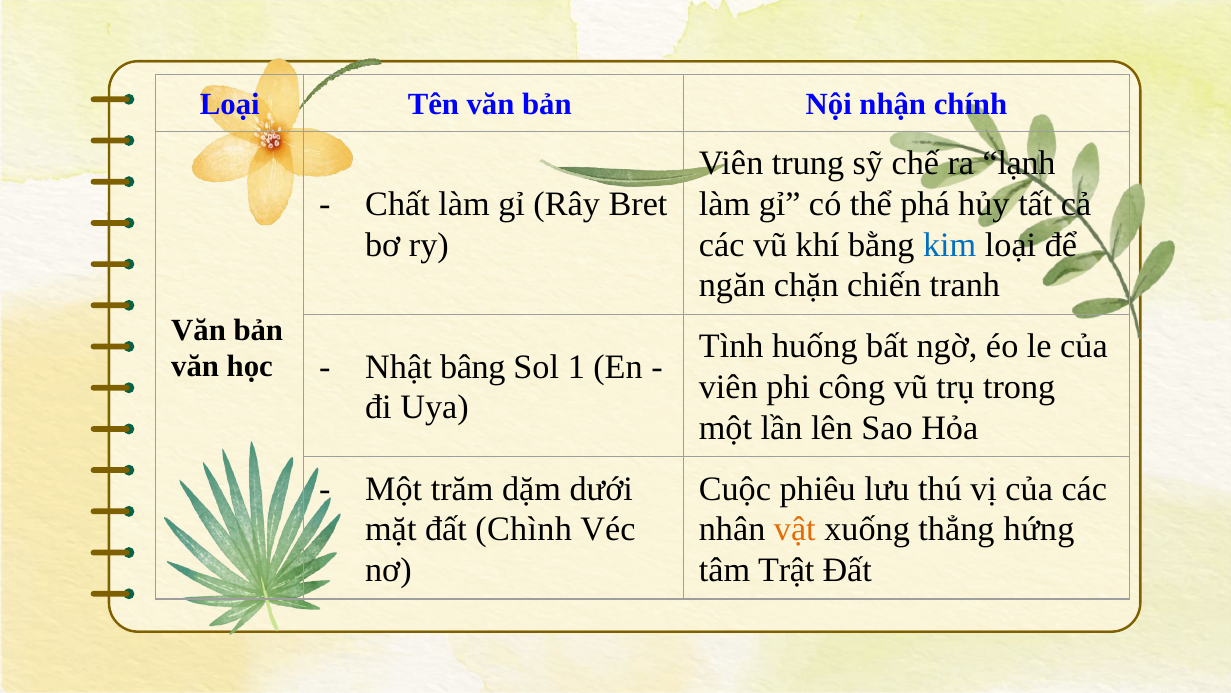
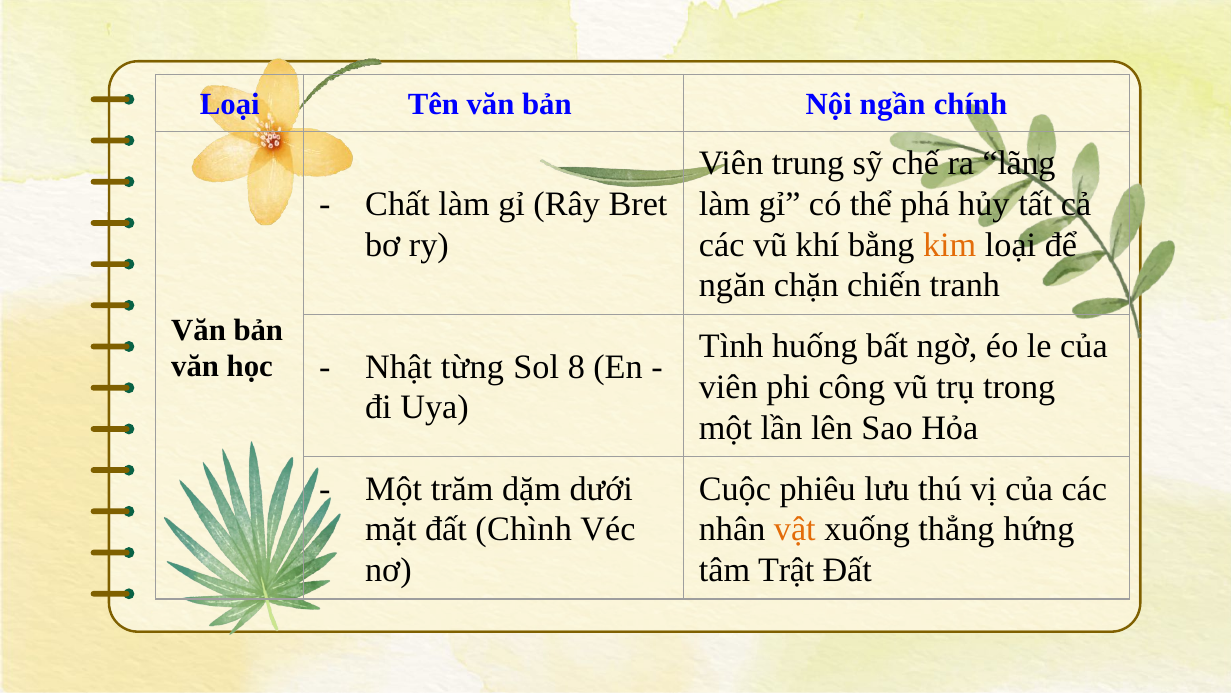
nhận: nhận -> ngần
lạnh: lạnh -> lãng
kim colour: blue -> orange
bâng: bâng -> từng
1: 1 -> 8
